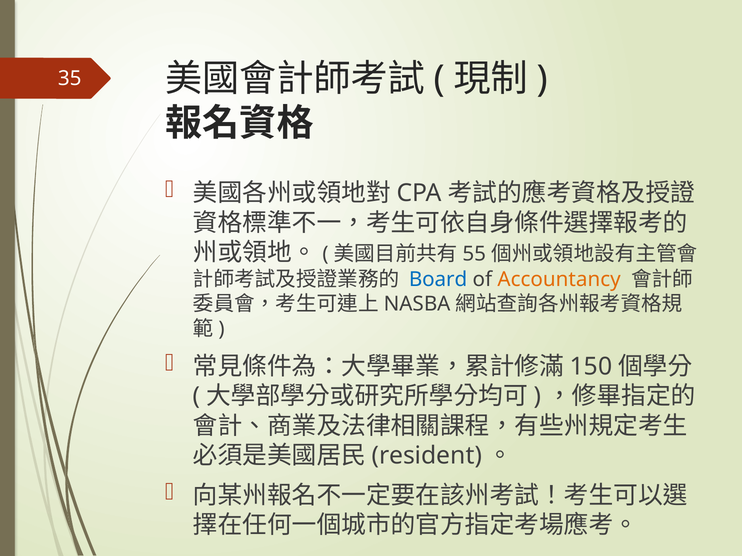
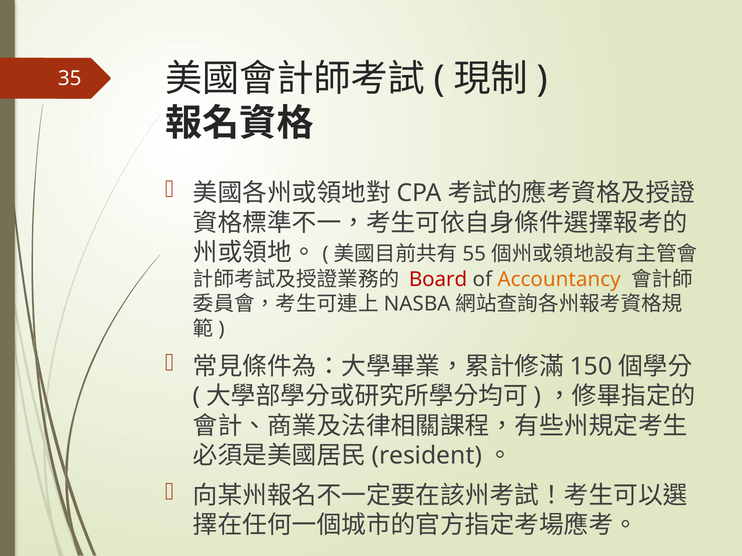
Board colour: blue -> red
